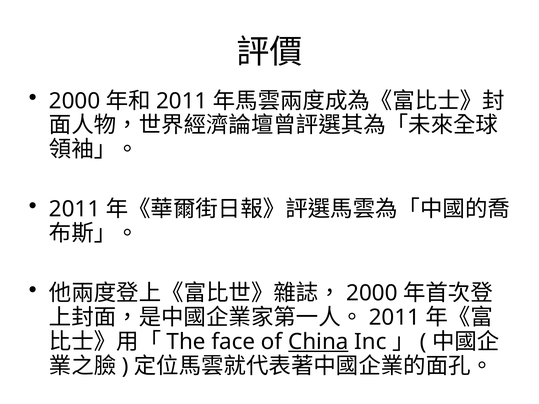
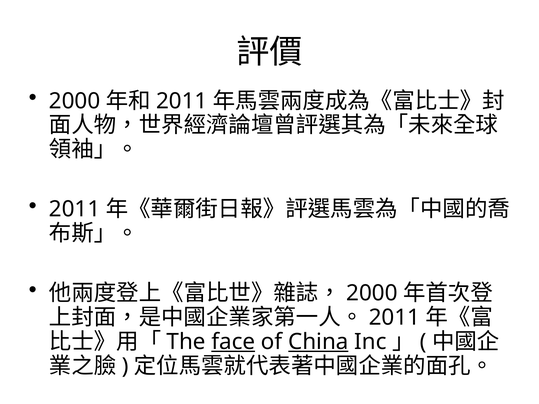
face underline: none -> present
